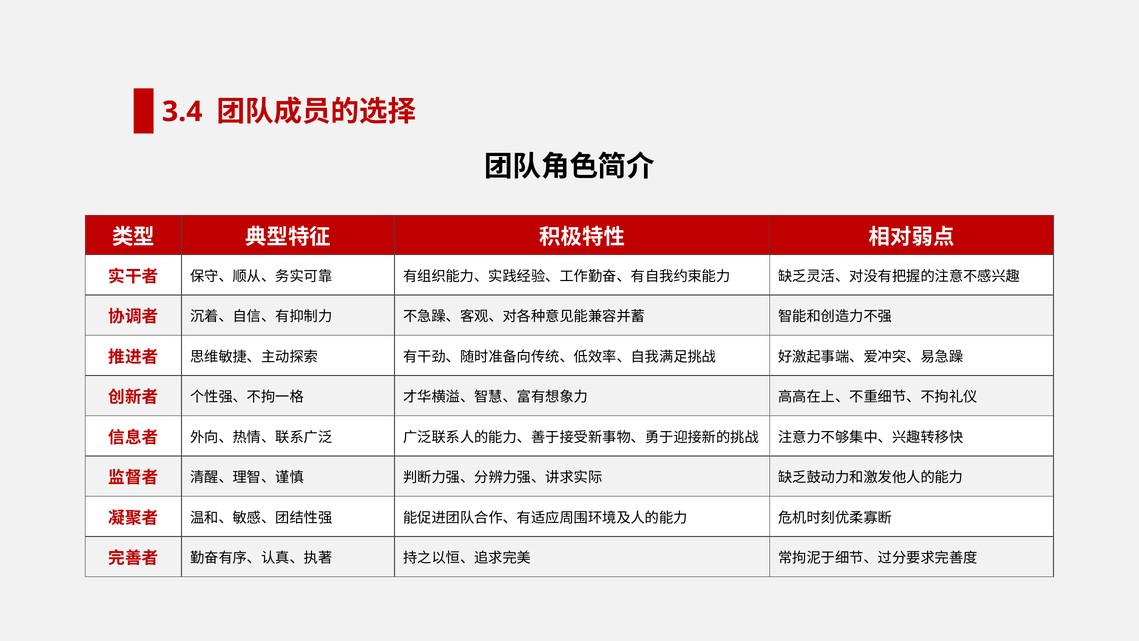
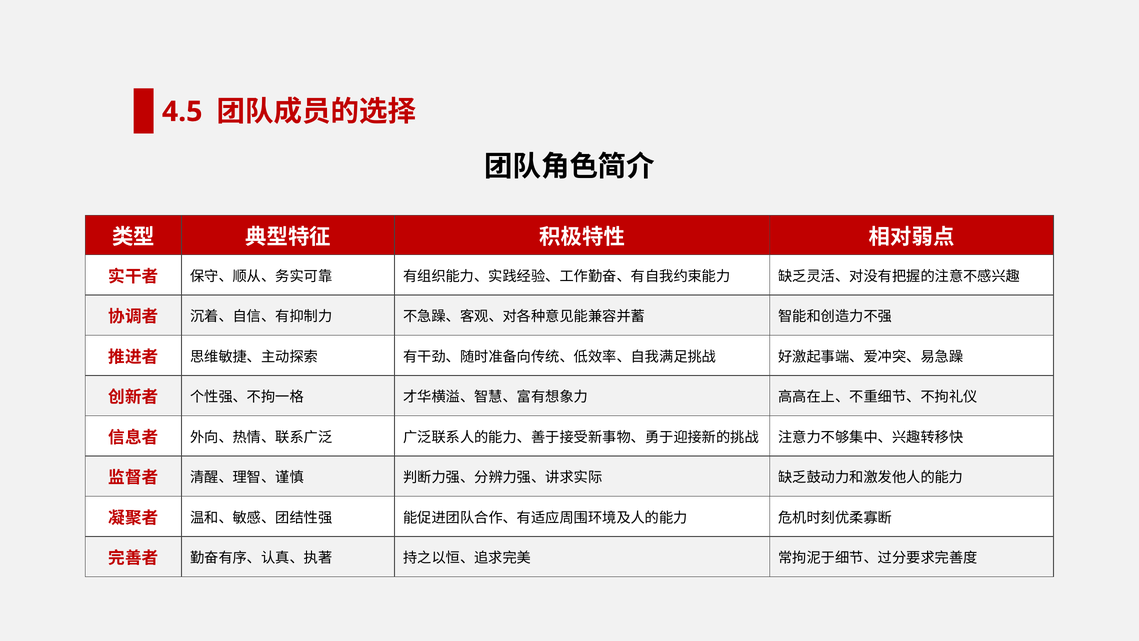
3.4: 3.4 -> 4.5
